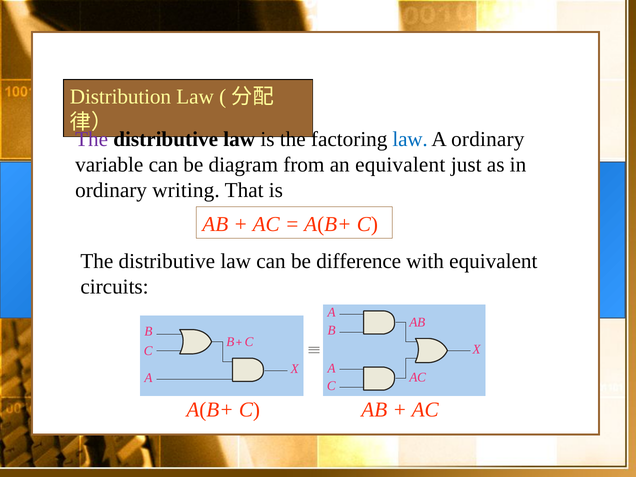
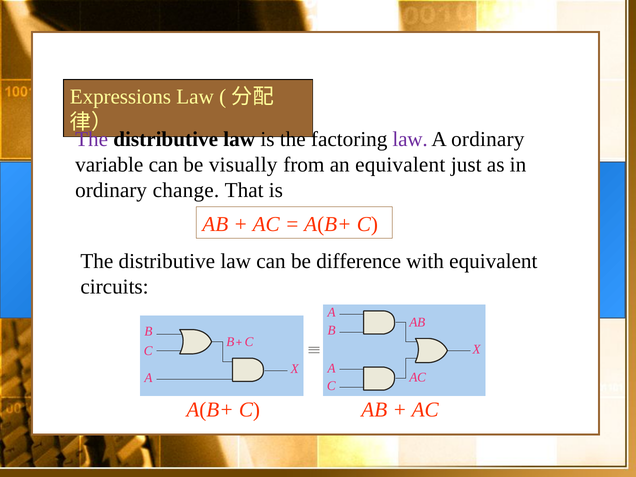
Distribution: Distribution -> Expressions
law at (410, 139) colour: blue -> purple
diagram: diagram -> visually
writing: writing -> change
